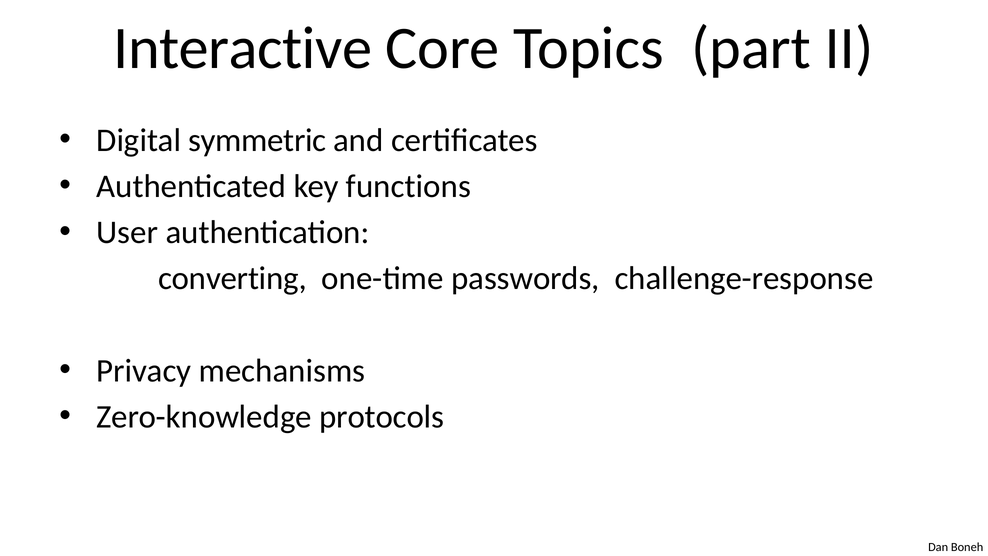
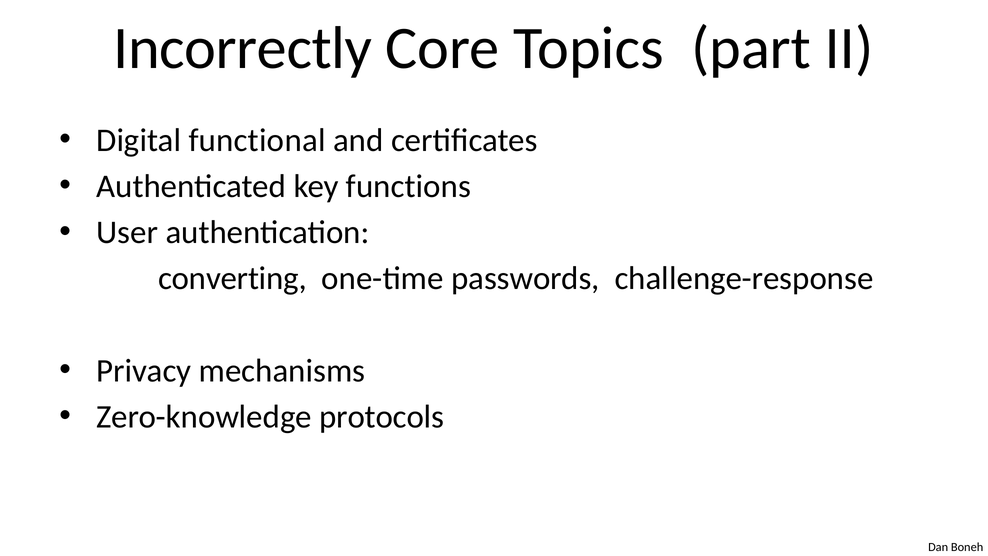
Interactive: Interactive -> Incorrectly
symmetric: symmetric -> functional
